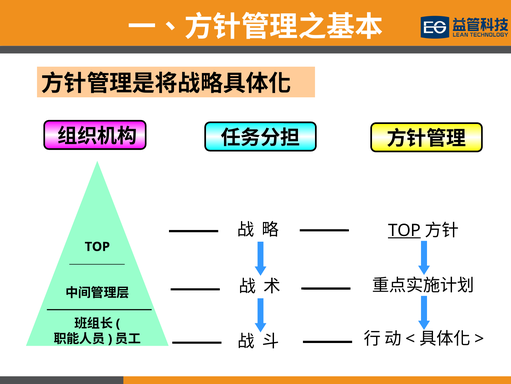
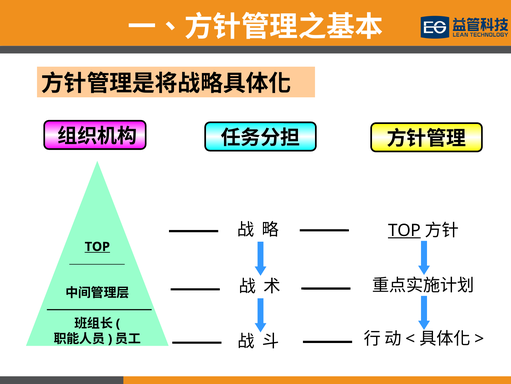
TOP at (97, 246) underline: none -> present
